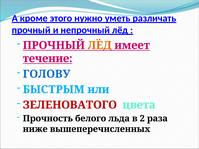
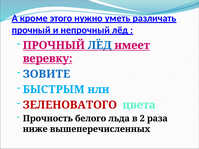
ЛЁД at (100, 45) colour: orange -> blue
течение: течение -> веревку
ГОЛОВУ: ГОЛОВУ -> ЗОВИТЕ
